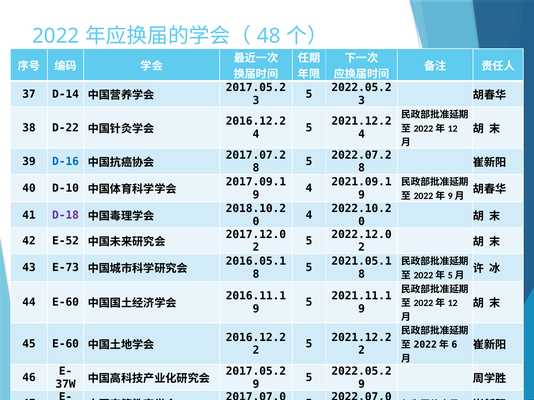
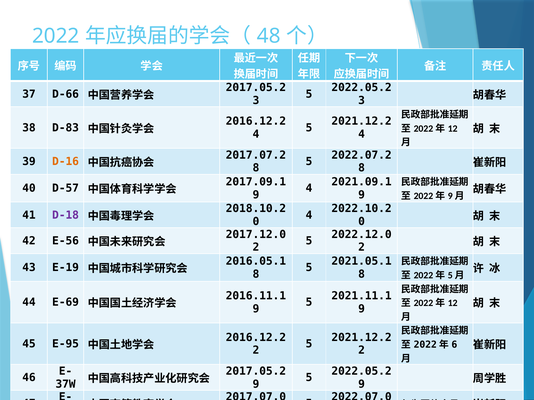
D-14: D-14 -> D-66
D-22: D-22 -> D-83
D-16 colour: blue -> orange
D-10: D-10 -> D-57
E-52: E-52 -> E-56
E-73: E-73 -> E-19
44 E-60: E-60 -> E-69
45 E-60: E-60 -> E-95
